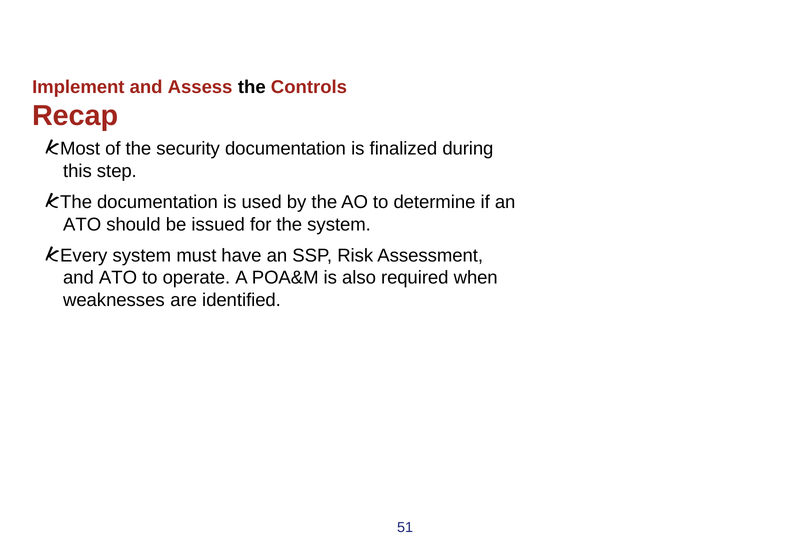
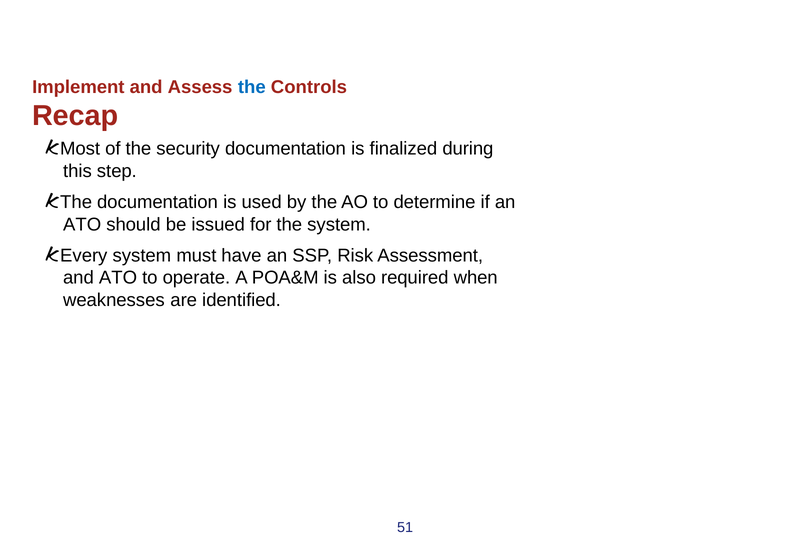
the at (252, 87) colour: black -> blue
